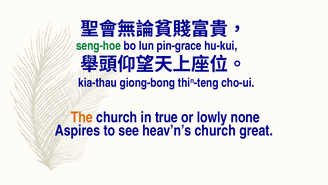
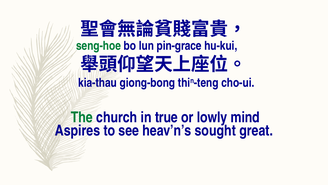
The colour: orange -> green
none: none -> mind
heav’n’s church: church -> sought
